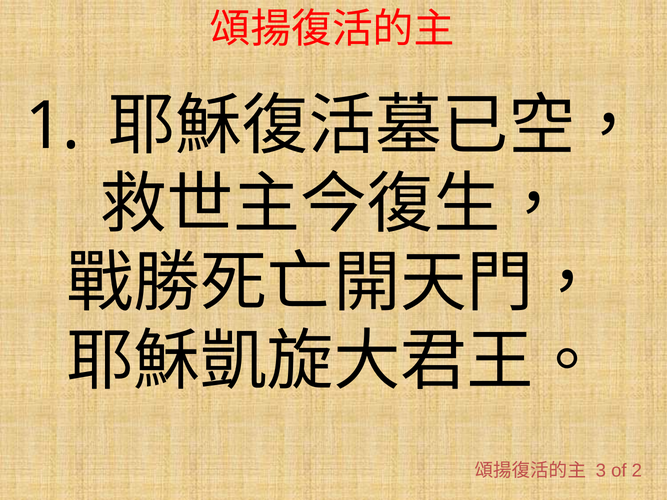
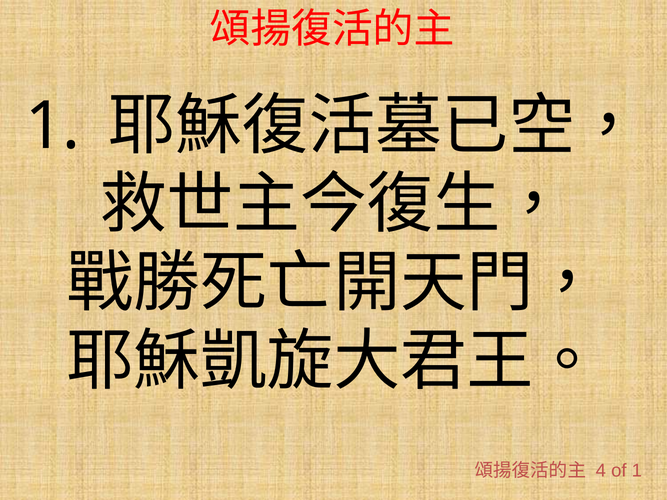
3: 3 -> 4
of 2: 2 -> 1
